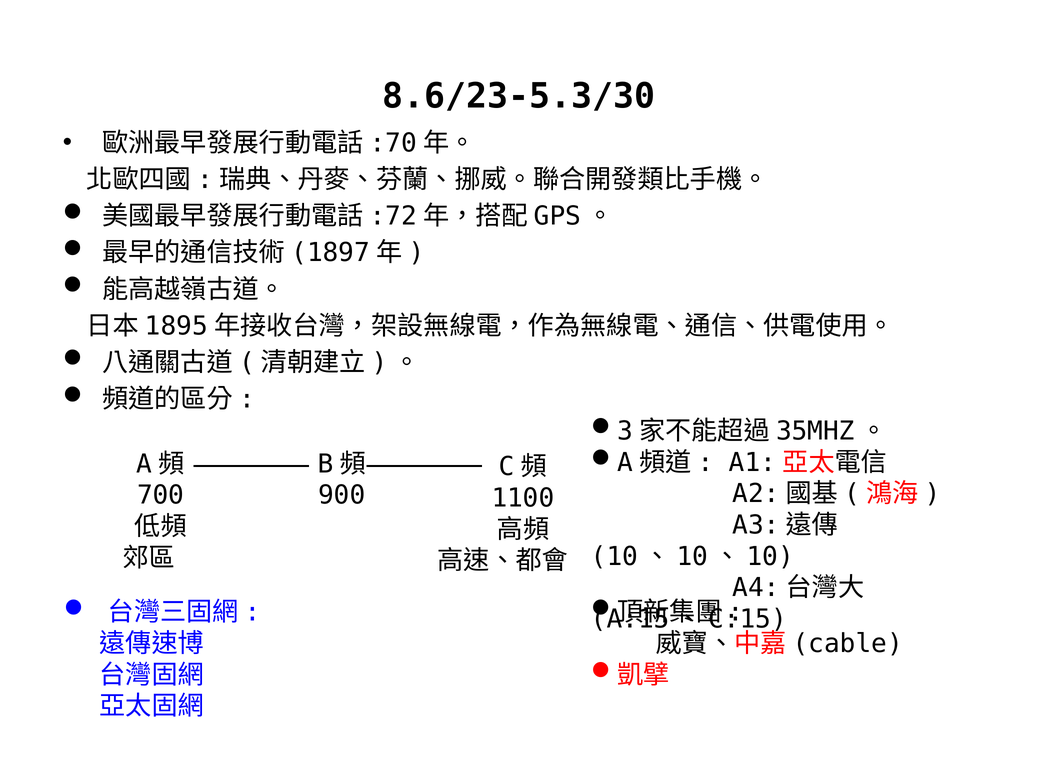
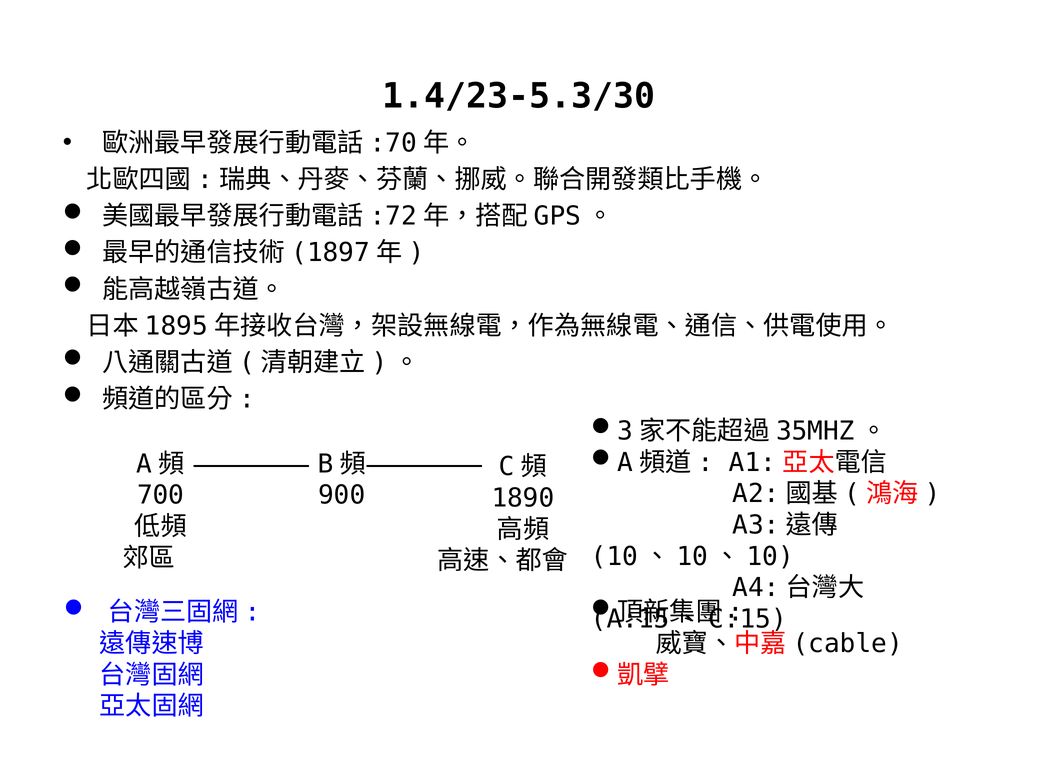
8.6/23-5.3/30: 8.6/23-5.3/30 -> 1.4/23-5.3/30
1100: 1100 -> 1890
